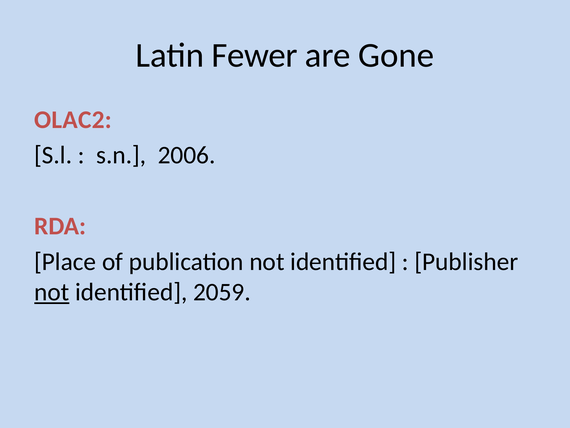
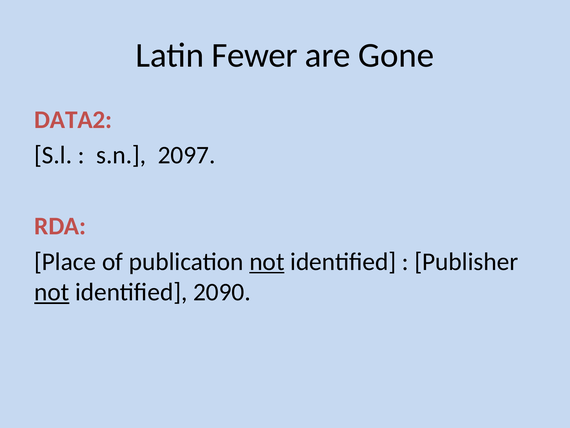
OLAC2: OLAC2 -> DATA2
2006: 2006 -> 2097
not at (267, 261) underline: none -> present
2059: 2059 -> 2090
